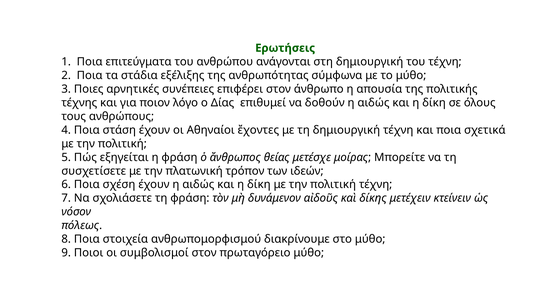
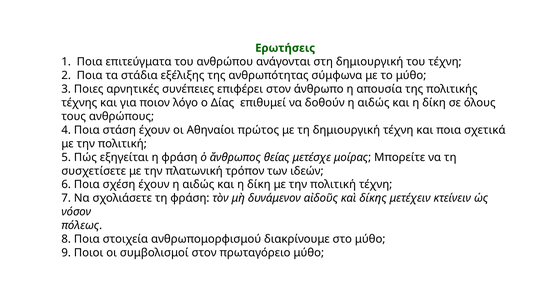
ἔχοντες: ἔχοντες -> πρώτος
